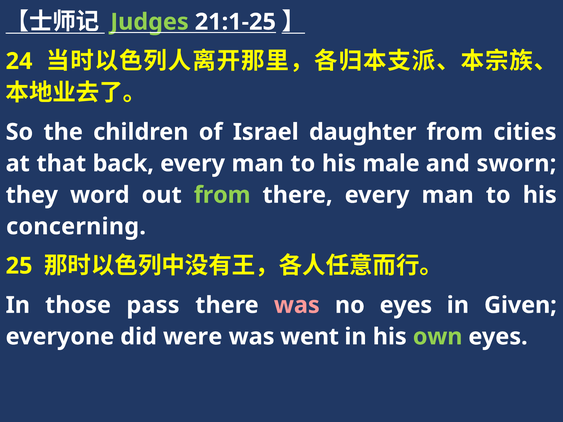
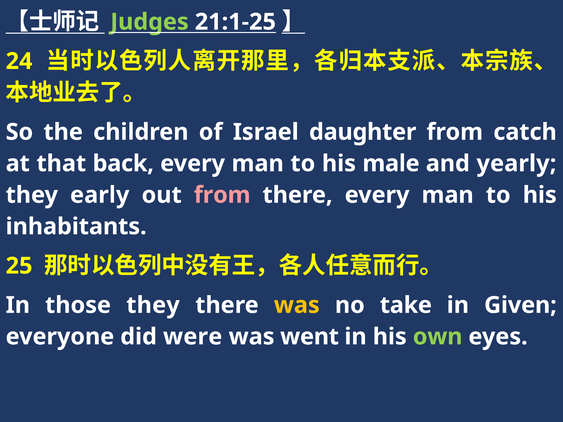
cities: cities -> catch
sworn: sworn -> yearly
word: word -> early
from at (222, 195) colour: light green -> pink
concerning: concerning -> inhabitants
those pass: pass -> they
was at (297, 305) colour: pink -> yellow
no eyes: eyes -> take
